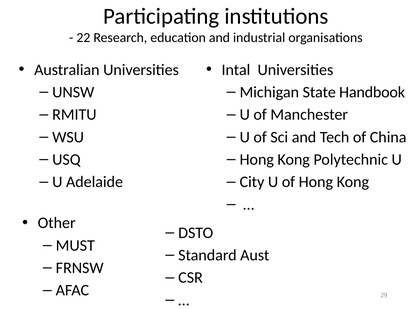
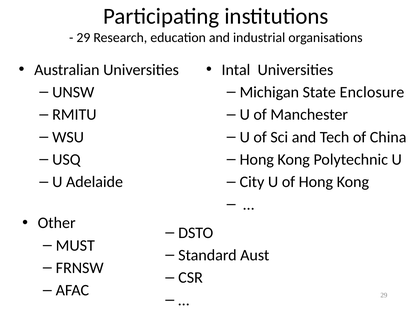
22 at (83, 37): 22 -> 29
Handbook: Handbook -> Enclosure
